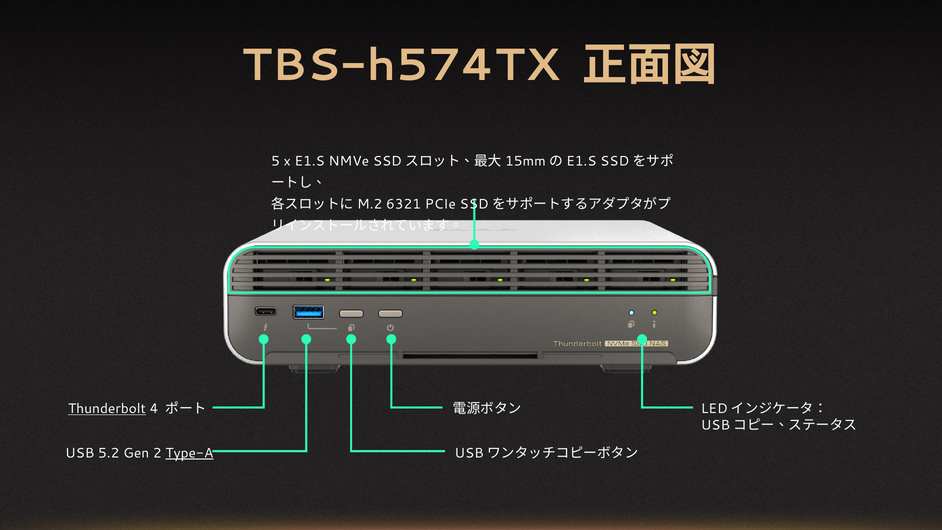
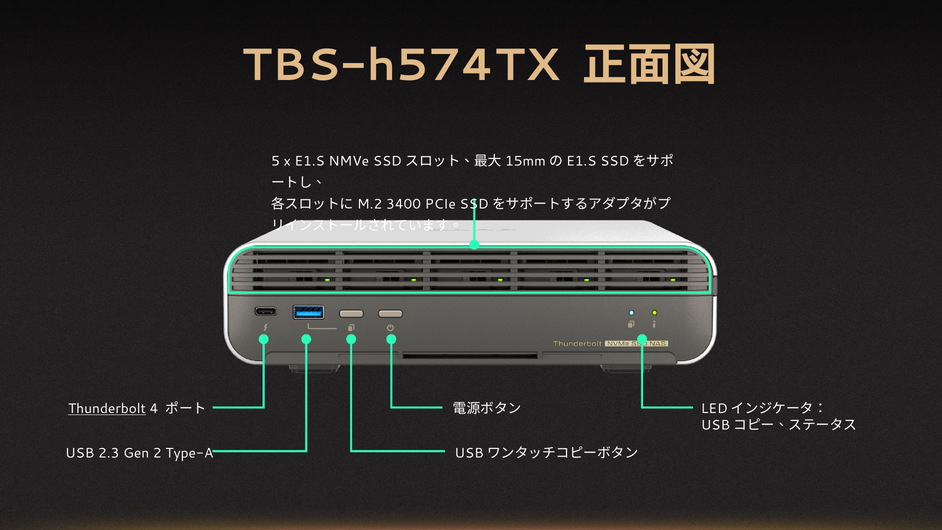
6321: 6321 -> 3400
5.2: 5.2 -> 2.3
Type-A underline: present -> none
